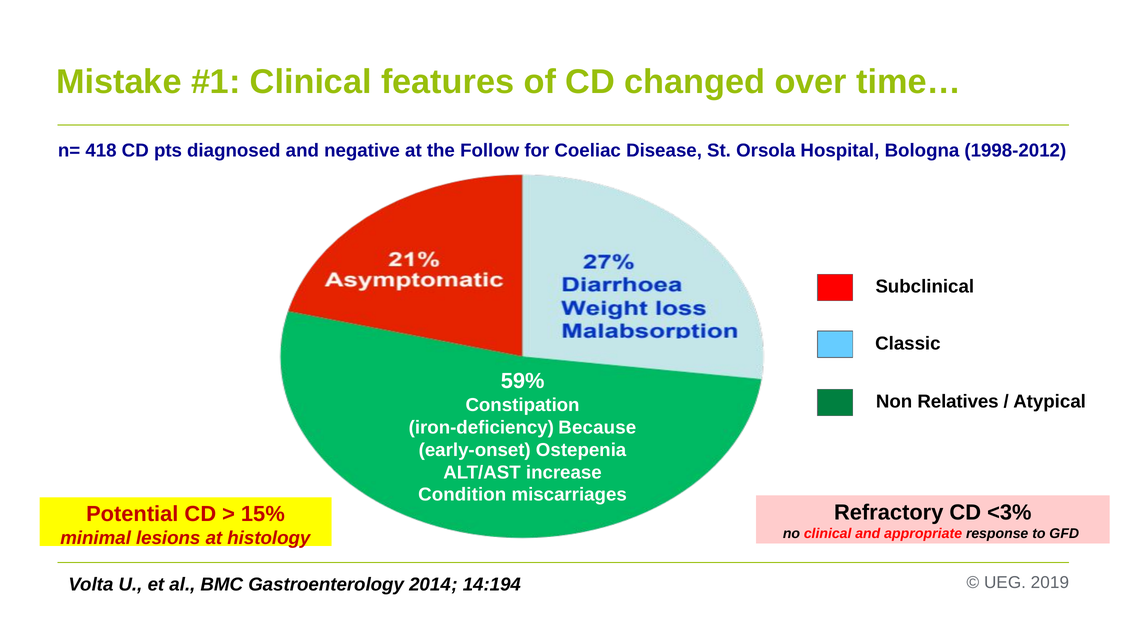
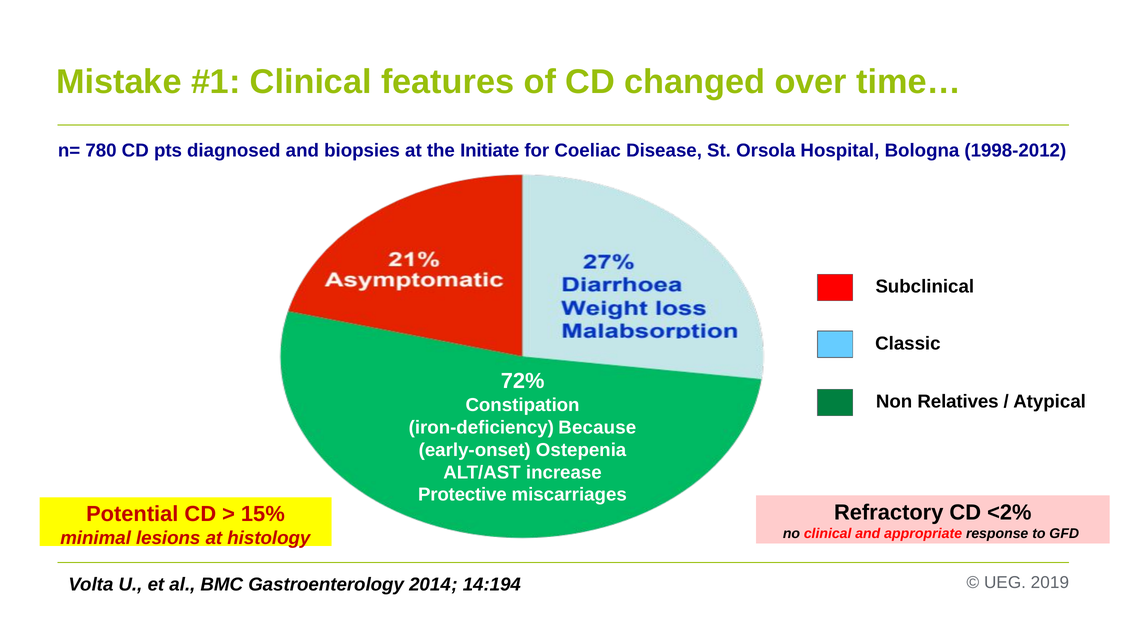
418: 418 -> 780
negative: negative -> biopsies
Follow: Follow -> Initiate
59%: 59% -> 72%
Condition: Condition -> Protective
<3%: <3% -> <2%
